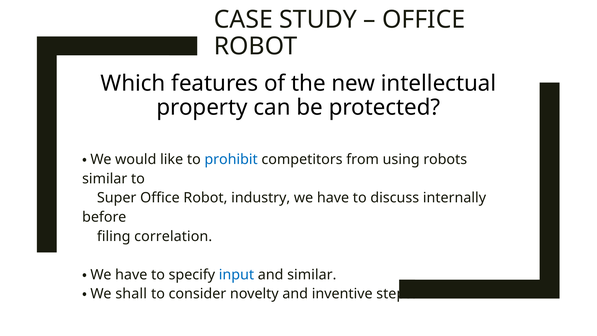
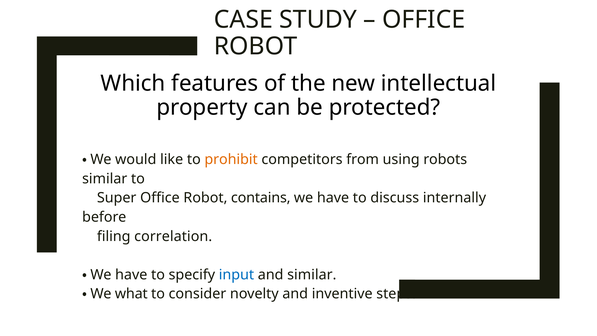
prohibit colour: blue -> orange
industry: industry -> contains
shall: shall -> what
